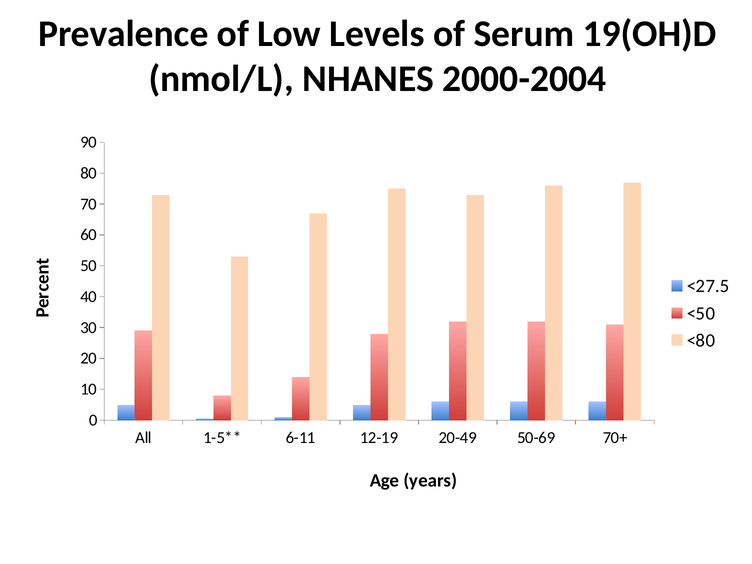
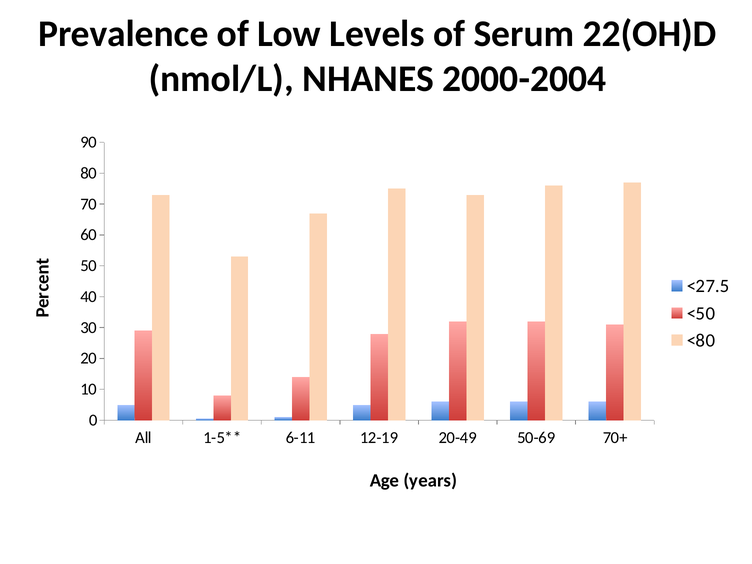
19(OH)D: 19(OH)D -> 22(OH)D
